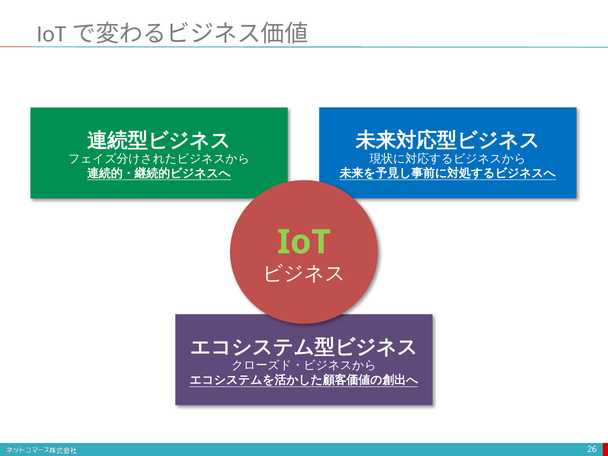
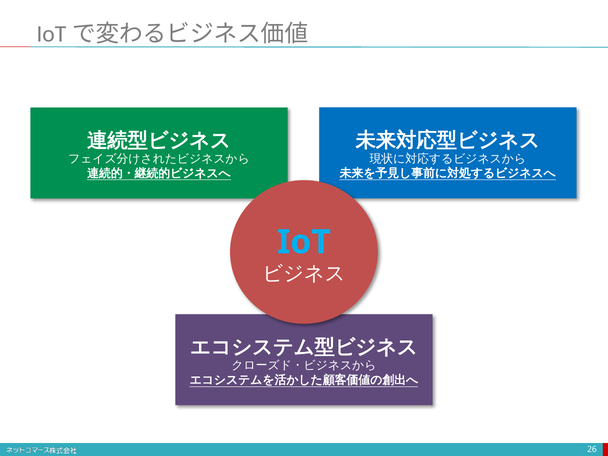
IoT colour: light green -> light blue
